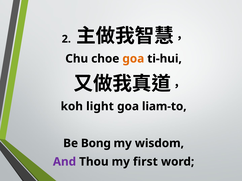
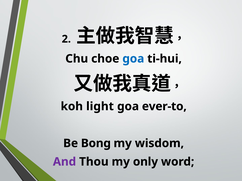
goa at (133, 59) colour: orange -> blue
liam-to: liam-to -> ever-to
first: first -> only
